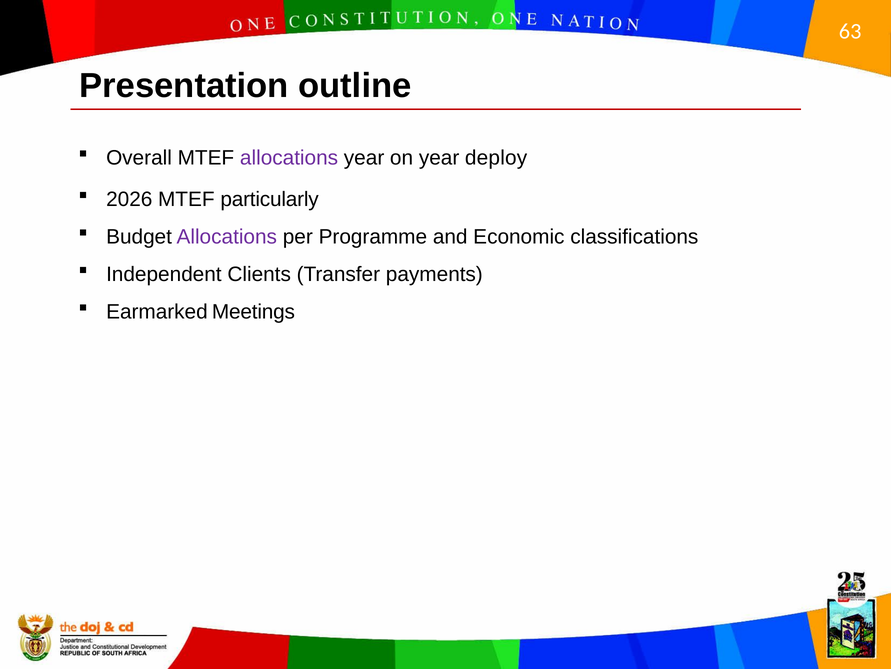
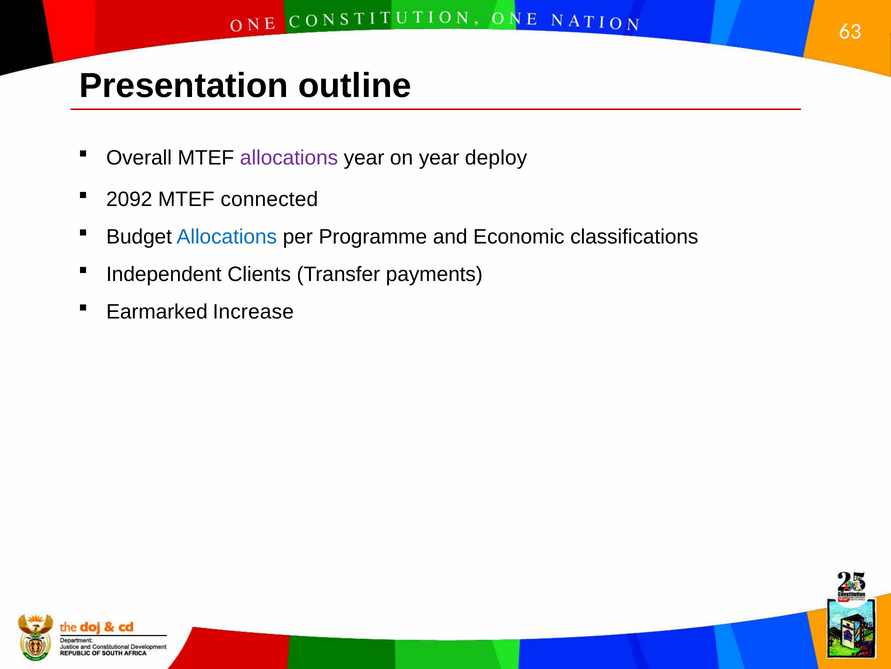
2026: 2026 -> 2092
particularly: particularly -> connected
Allocations at (227, 237) colour: purple -> blue
Meetings: Meetings -> Increase
